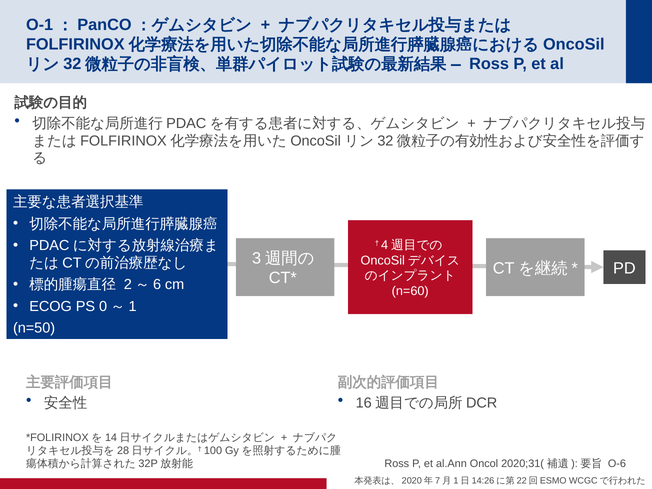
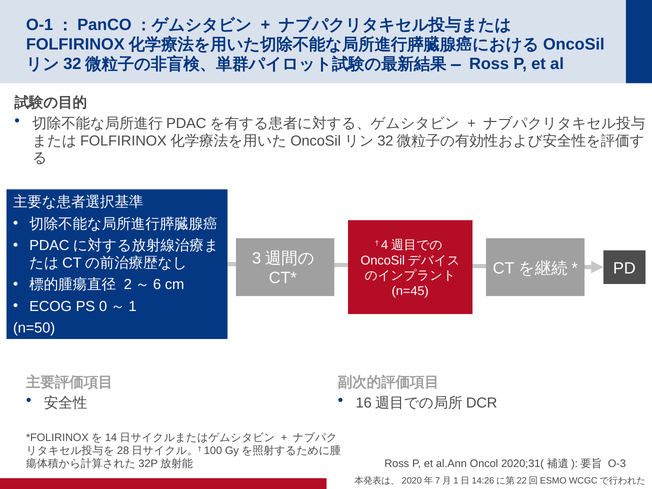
n=60: n=60 -> n=45
O-6: O-6 -> O-3
